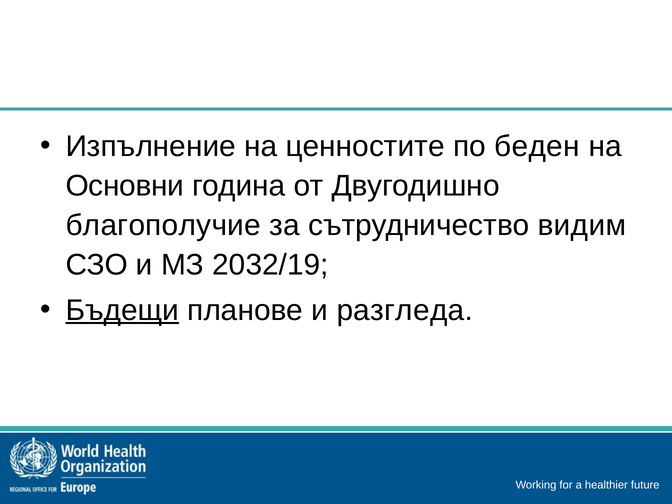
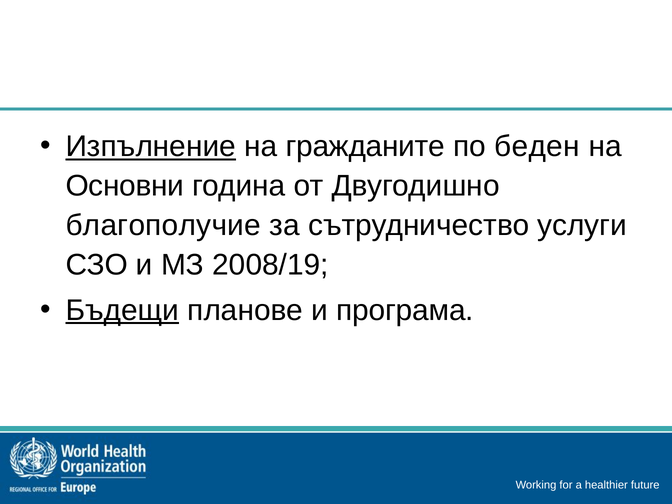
Изпълнение underline: none -> present
ценностите: ценностите -> гражданите
видим: видим -> услуги
2032/19: 2032/19 -> 2008/19
разгледа: разгледа -> програма
